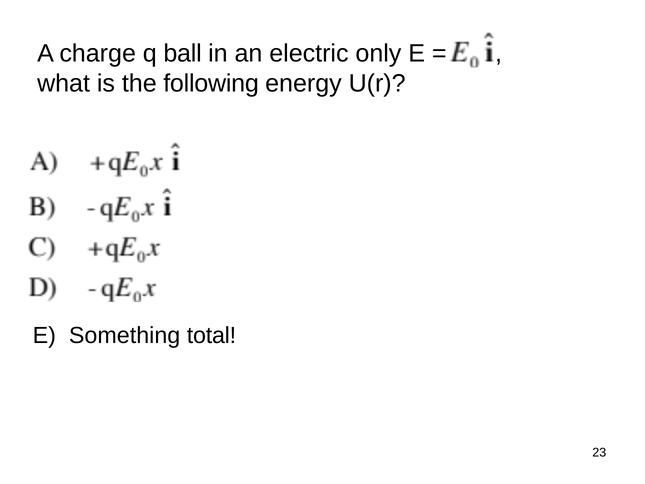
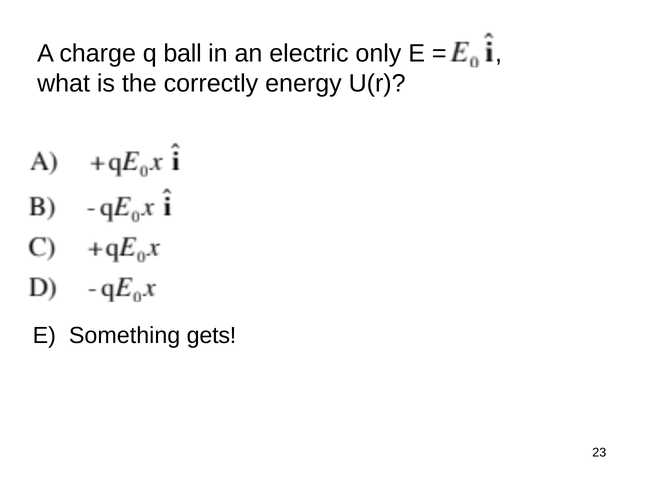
following: following -> correctly
total: total -> gets
